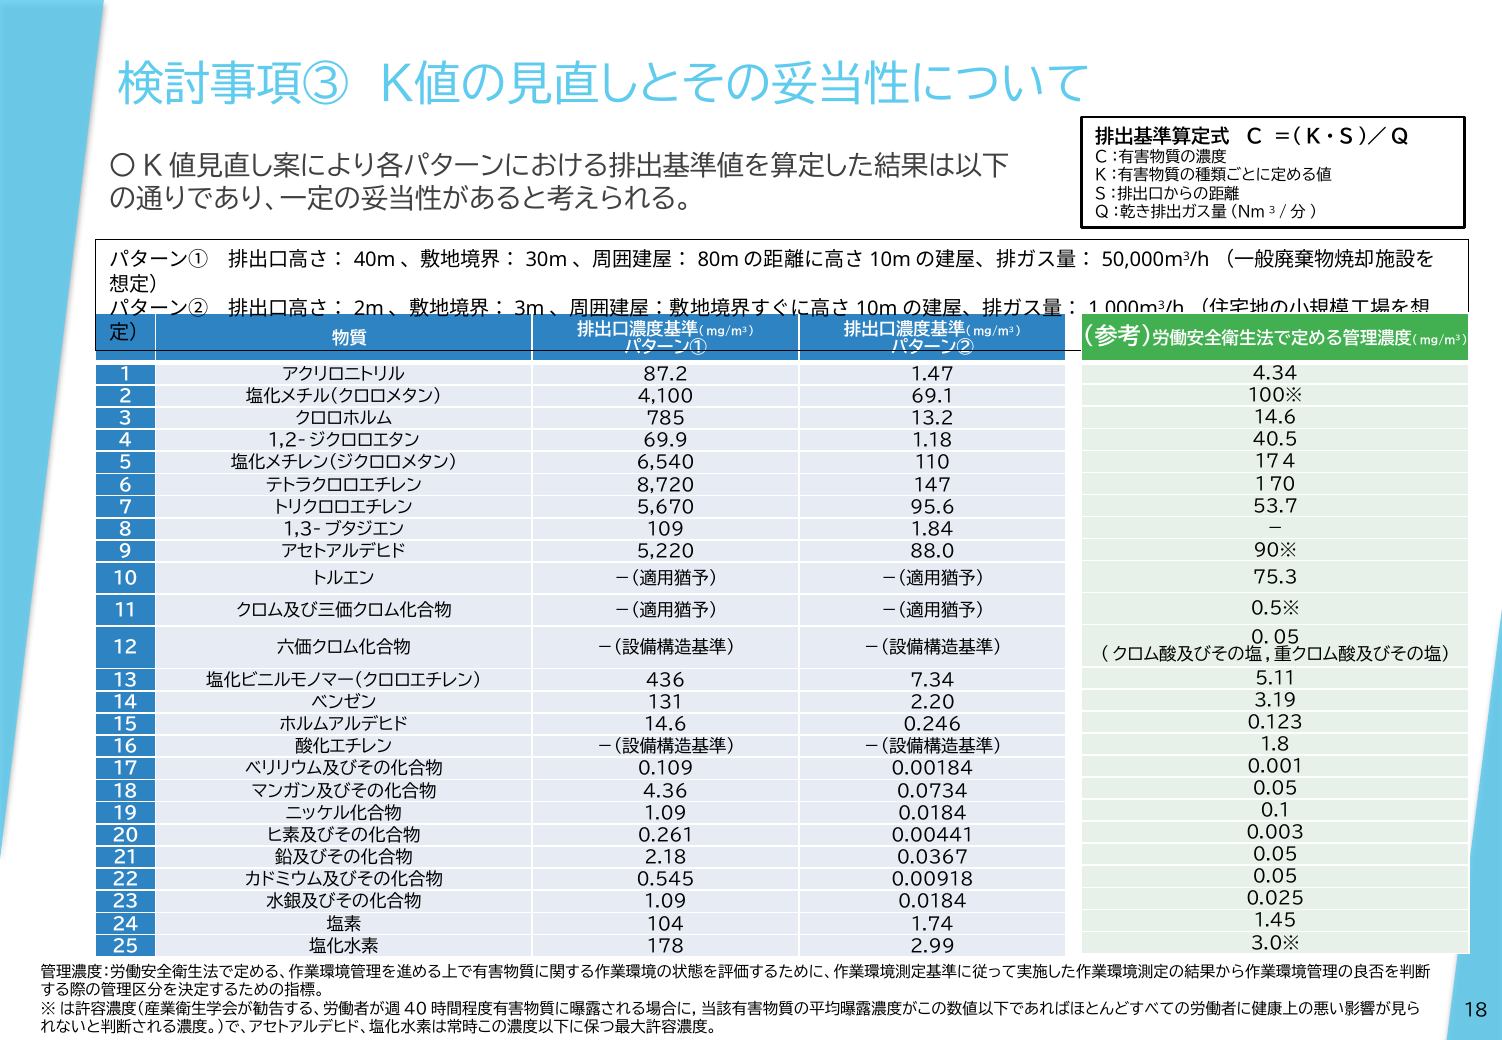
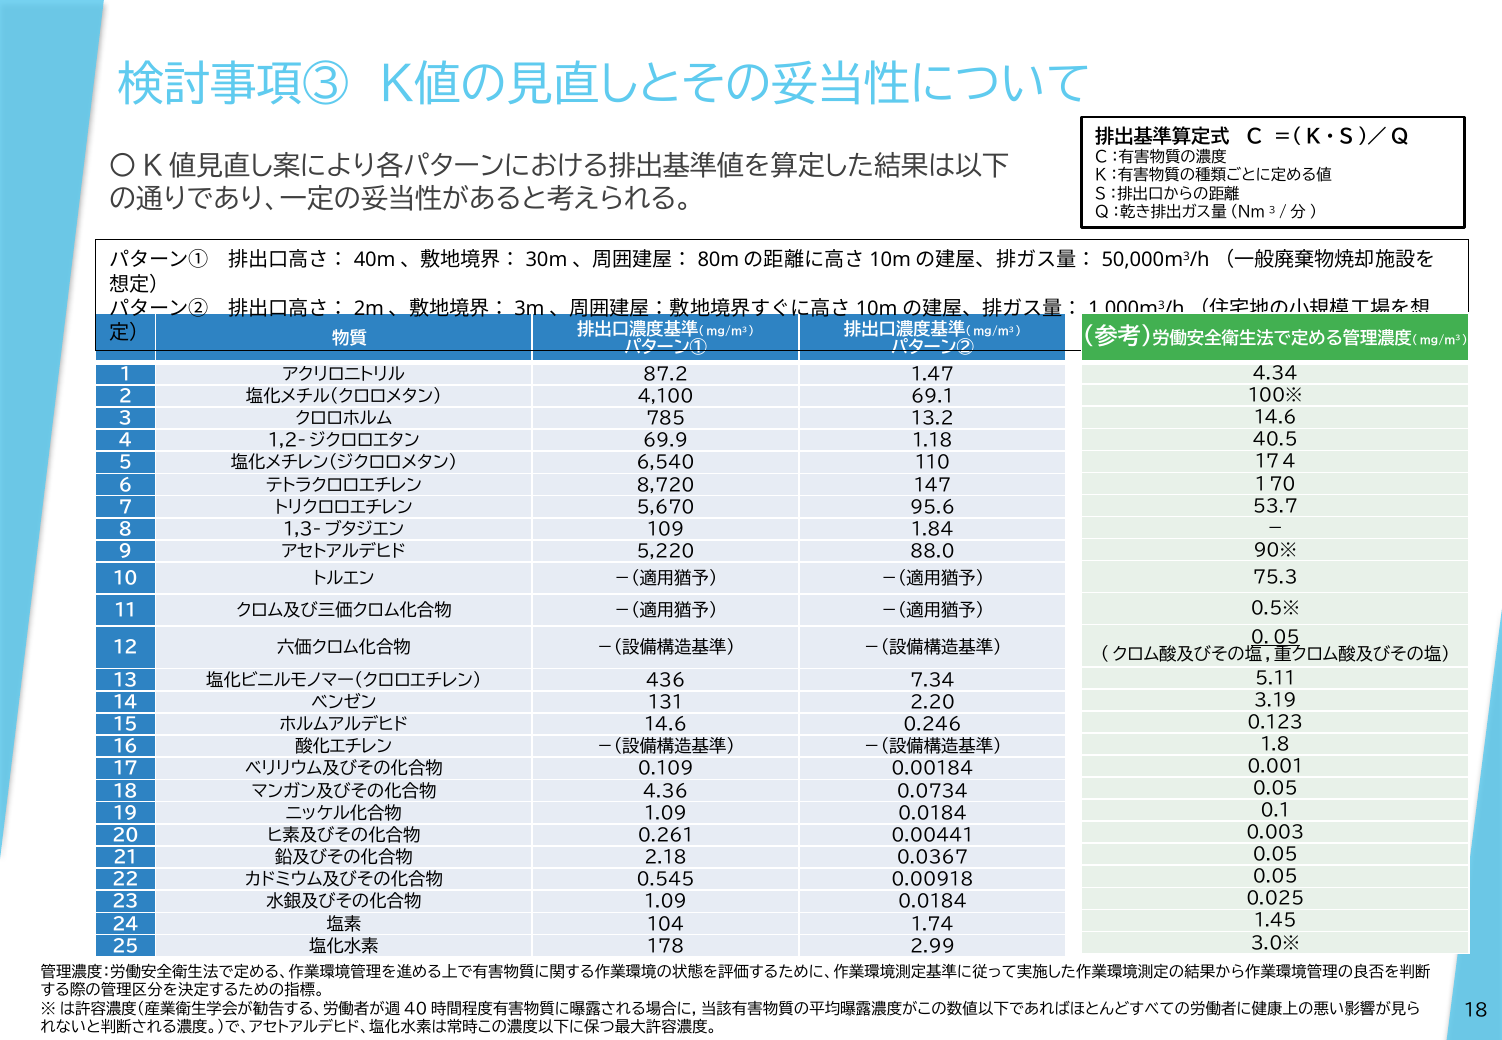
０．０５ underline: none -> present
